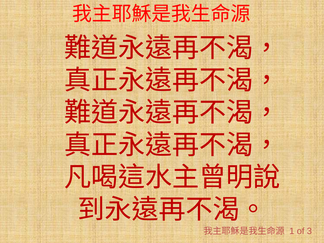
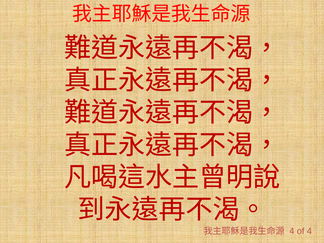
1 at (292, 231): 1 -> 4
of 3: 3 -> 4
